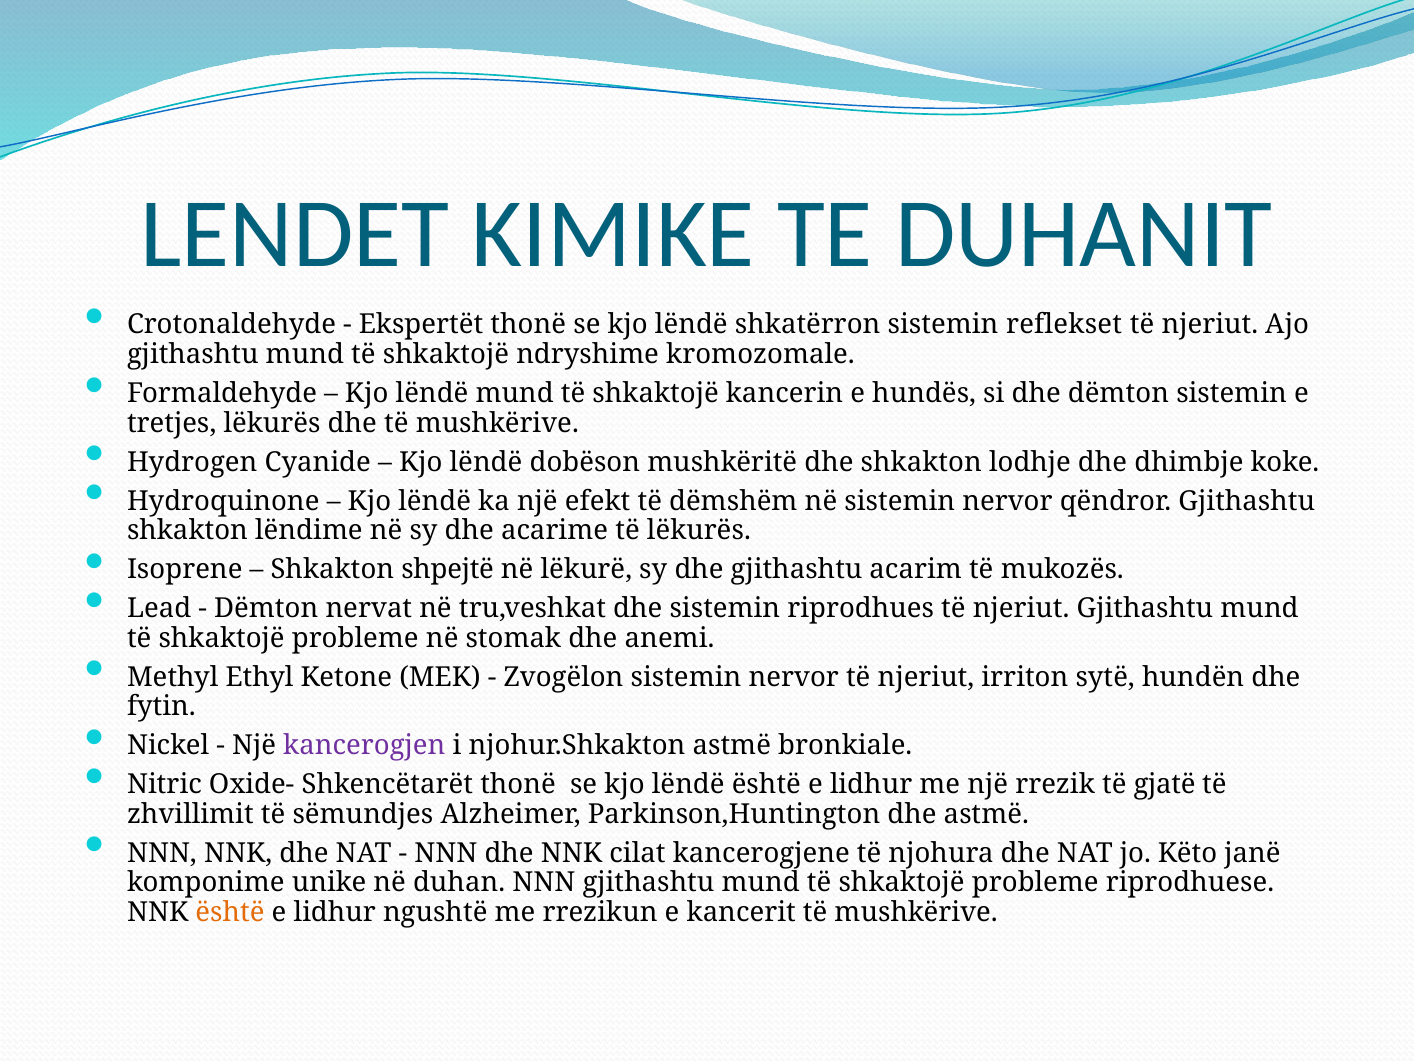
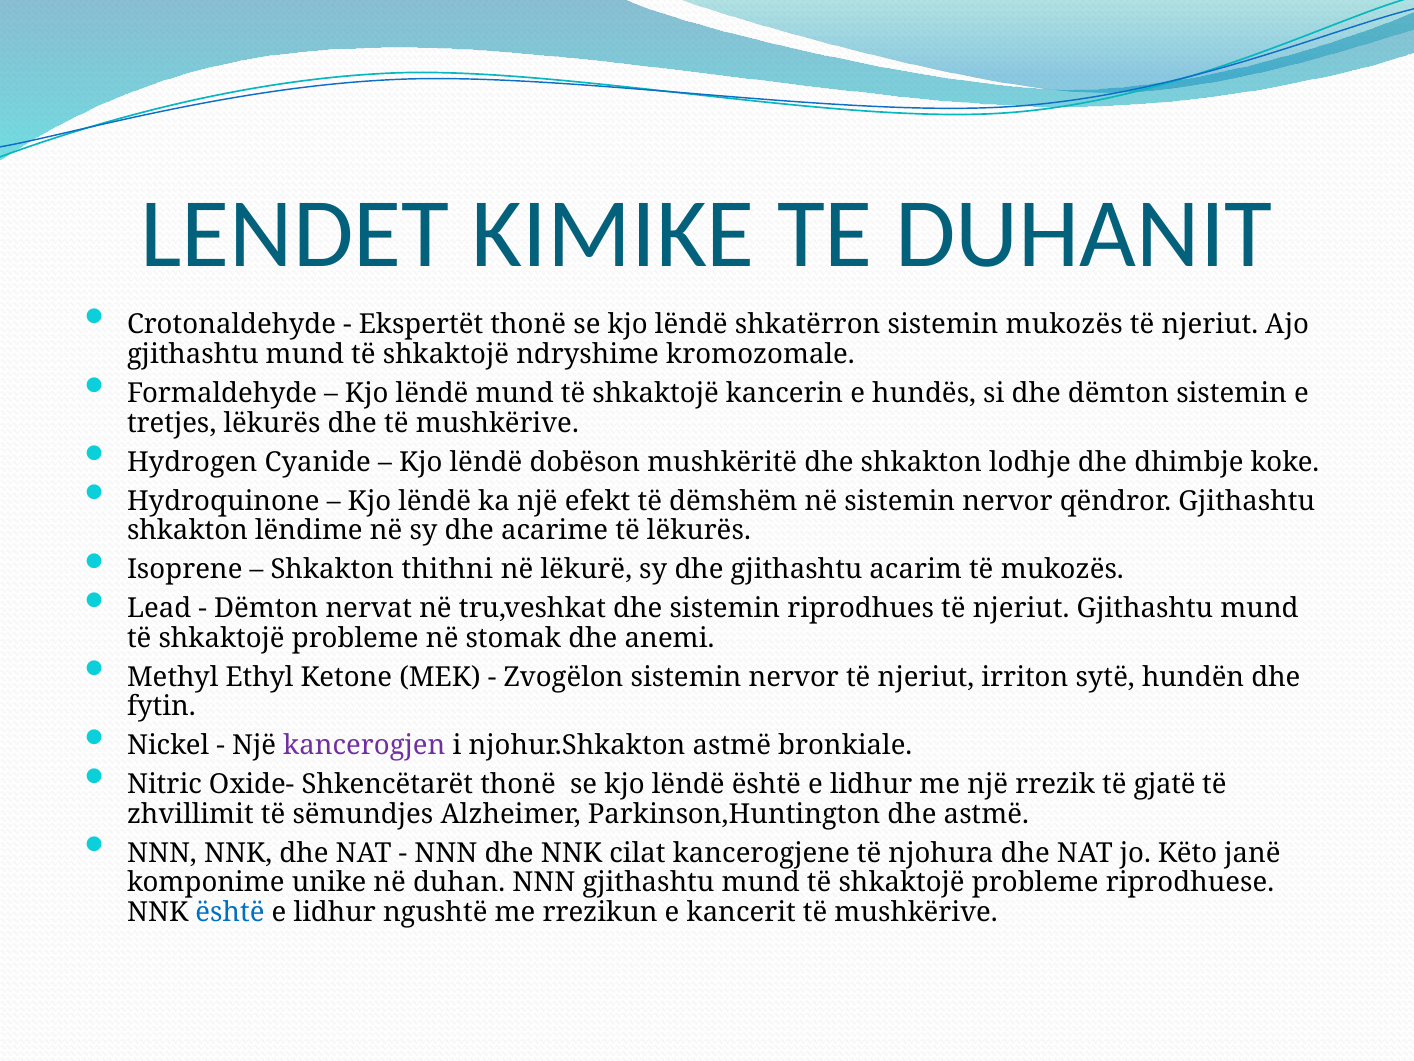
sistemin reflekset: reflekset -> mukozës
shpejtë: shpejtë -> thithni
është at (230, 912) colour: orange -> blue
